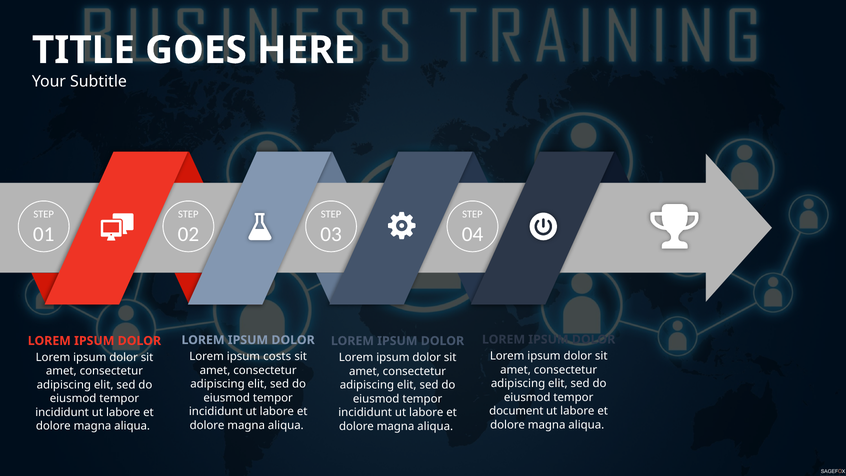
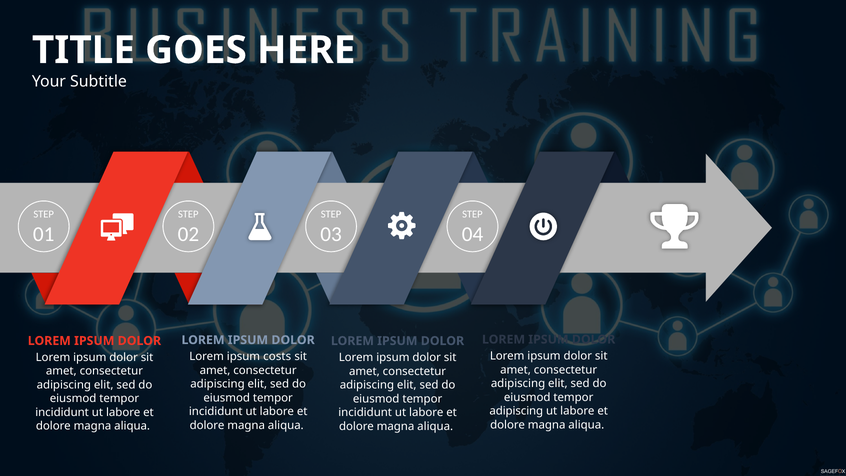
document at (516, 411): document -> adipiscing
